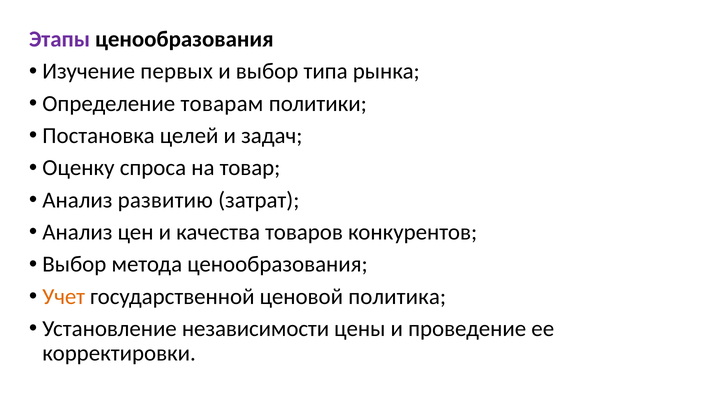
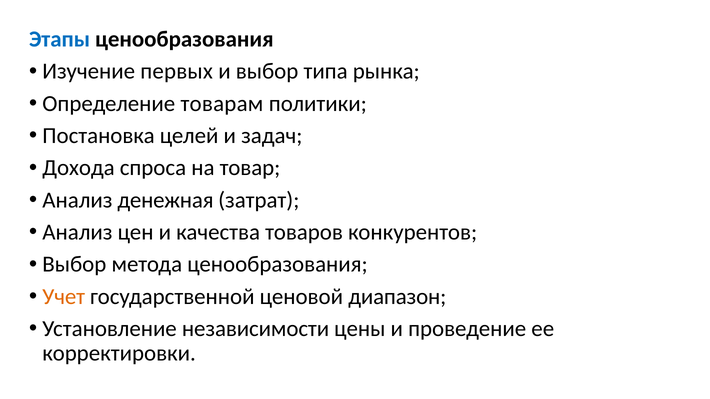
Этапы colour: purple -> blue
Оценку: Оценку -> Дохода
развитию: развитию -> денежная
политика: политика -> диапазон
